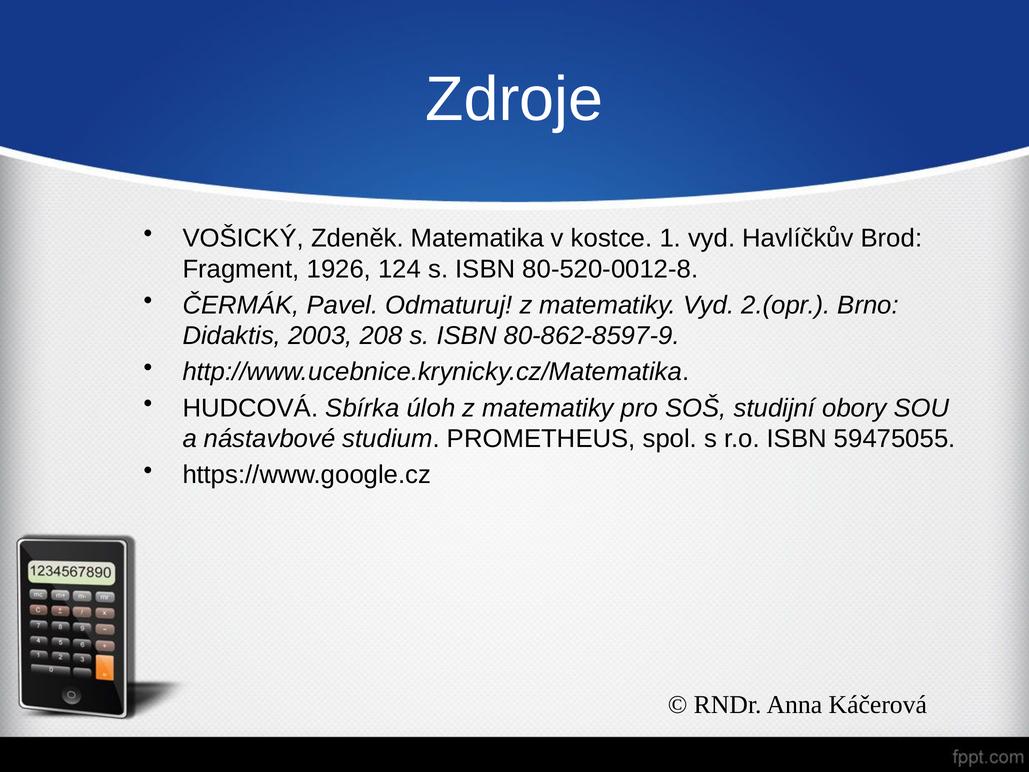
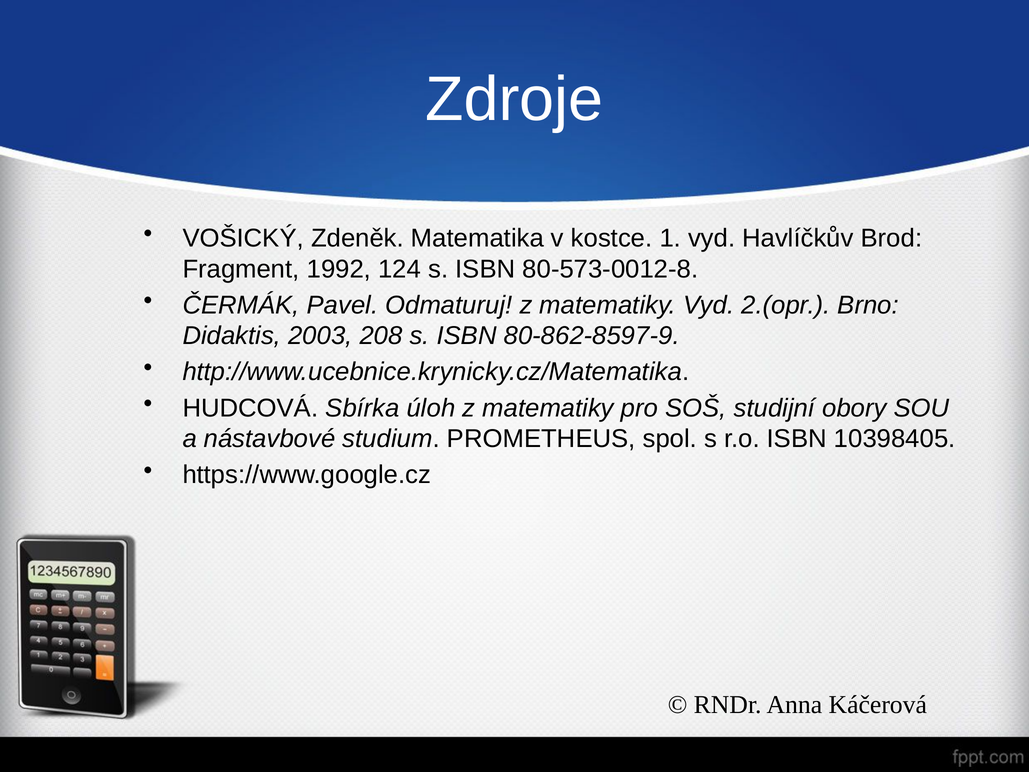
1926: 1926 -> 1992
80-520-0012-8: 80-520-0012-8 -> 80-573-0012-8
59475055: 59475055 -> 10398405
